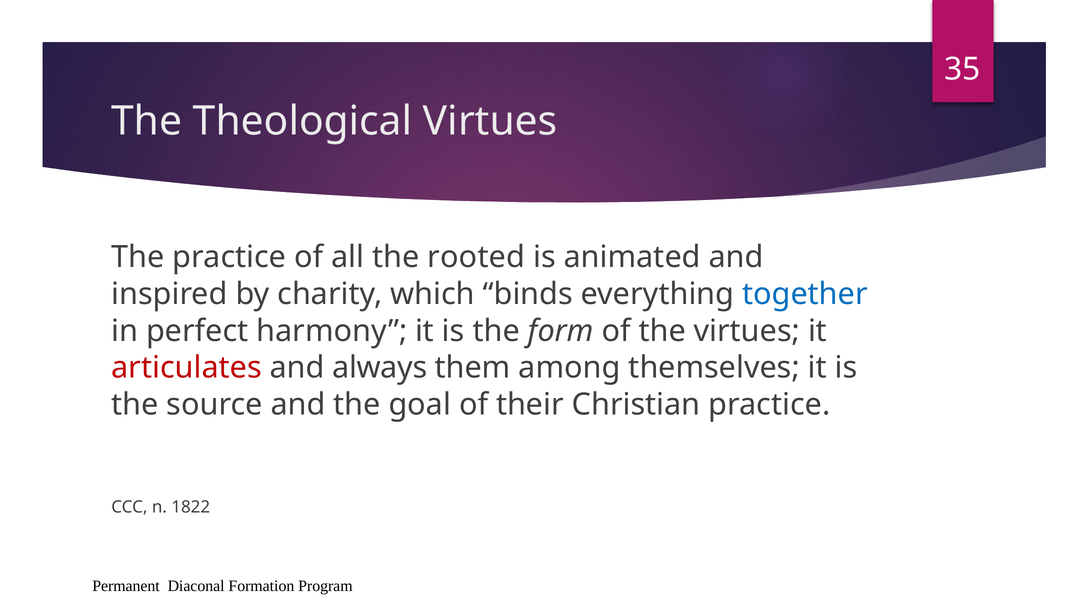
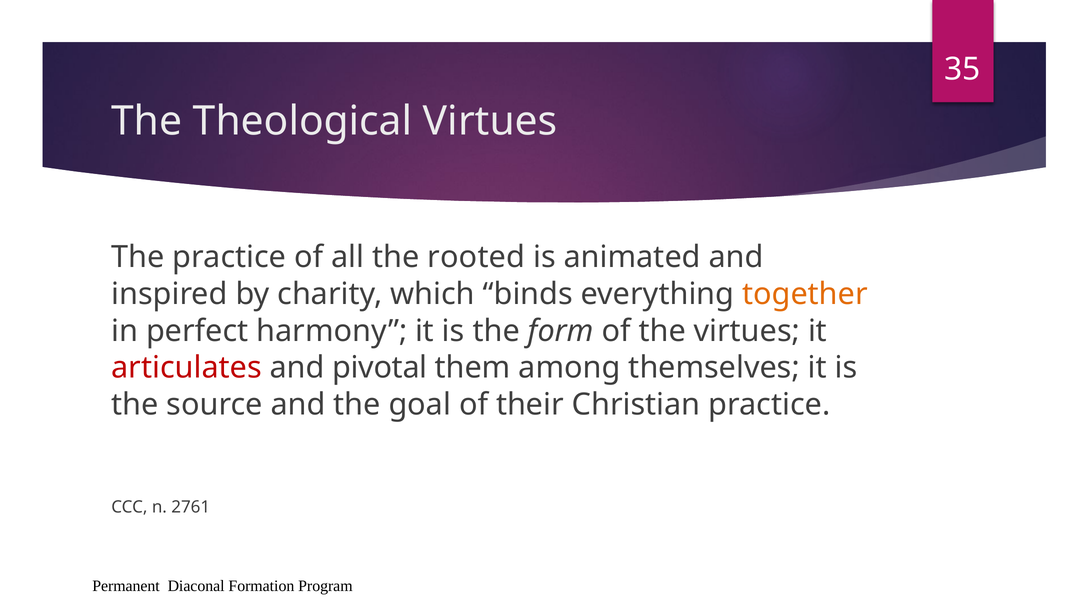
together colour: blue -> orange
always: always -> pivotal
1822: 1822 -> 2761
